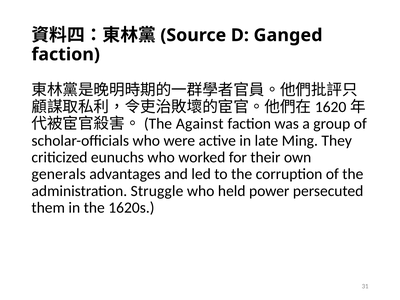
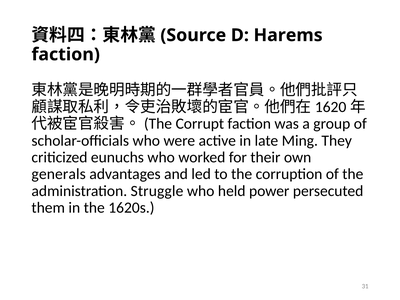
Ganged: Ganged -> Harems
Against: Against -> Corrupt
